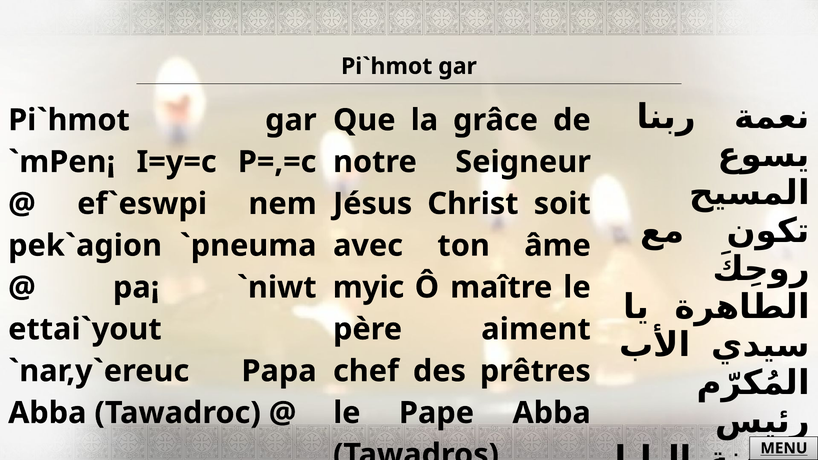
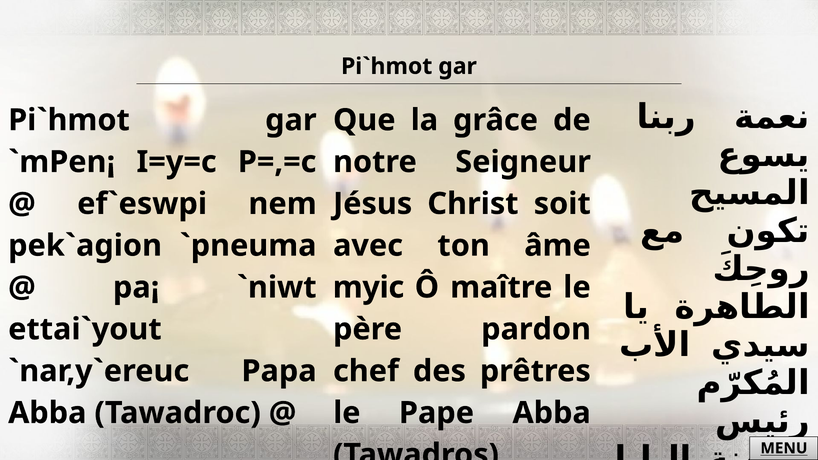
aiment: aiment -> pardon
